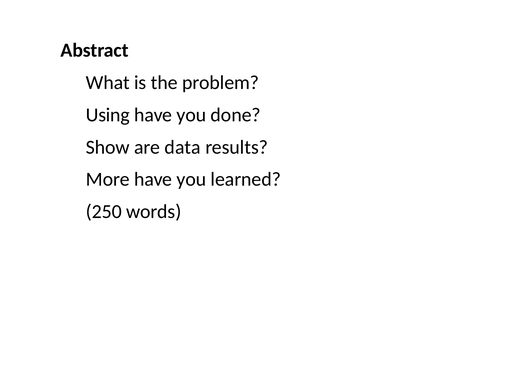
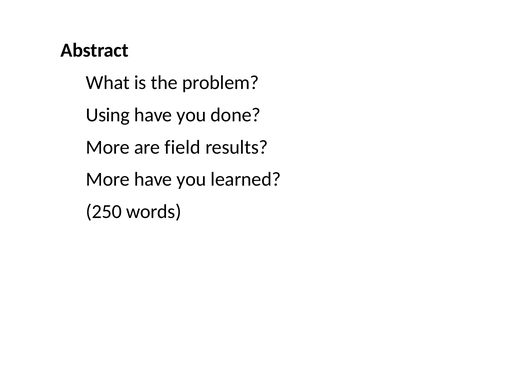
Show at (108, 147): Show -> More
data: data -> field
